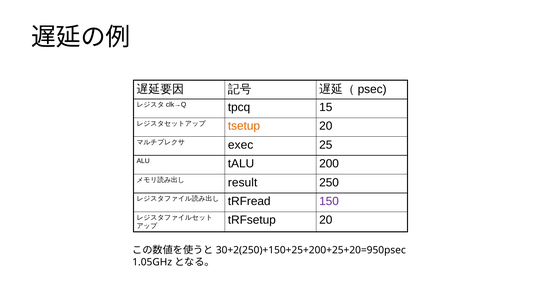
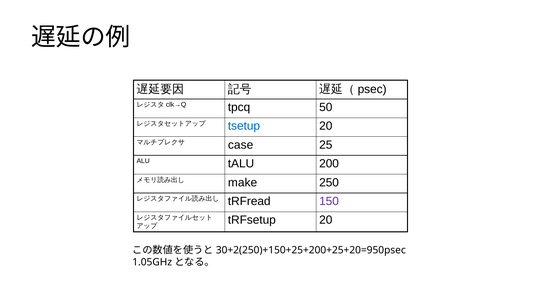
15: 15 -> 50
tsetup colour: orange -> blue
exec: exec -> case
result: result -> make
